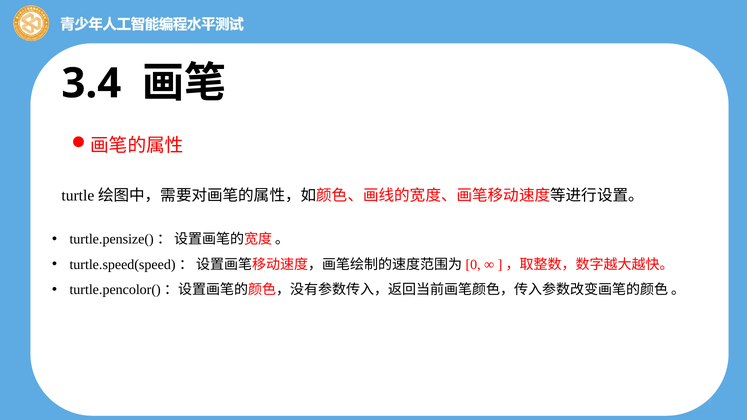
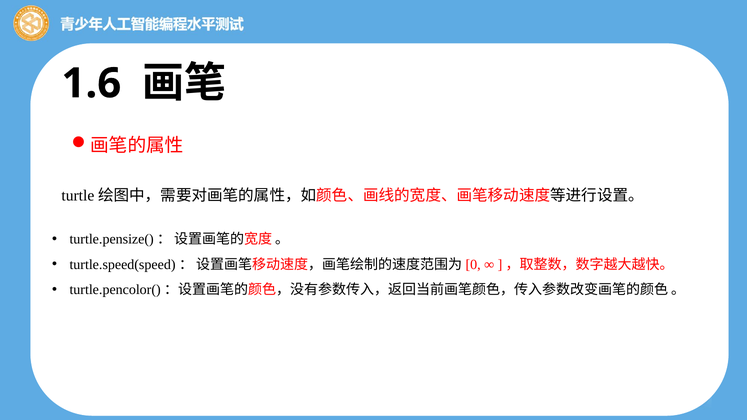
3.4: 3.4 -> 1.6
